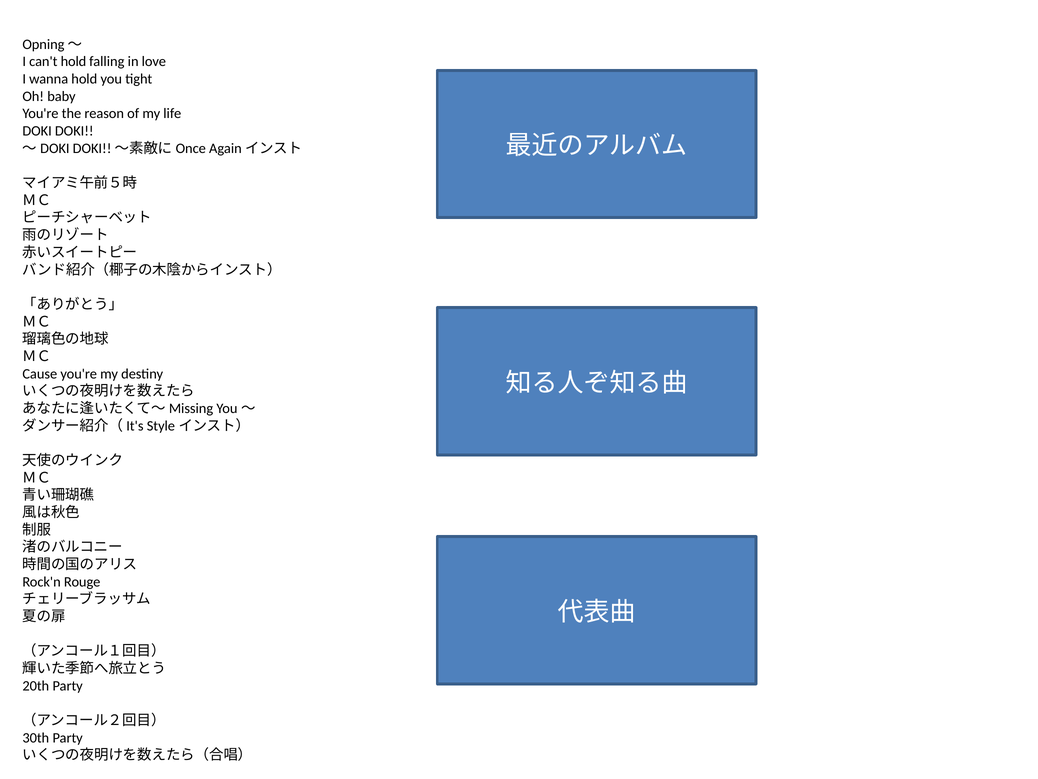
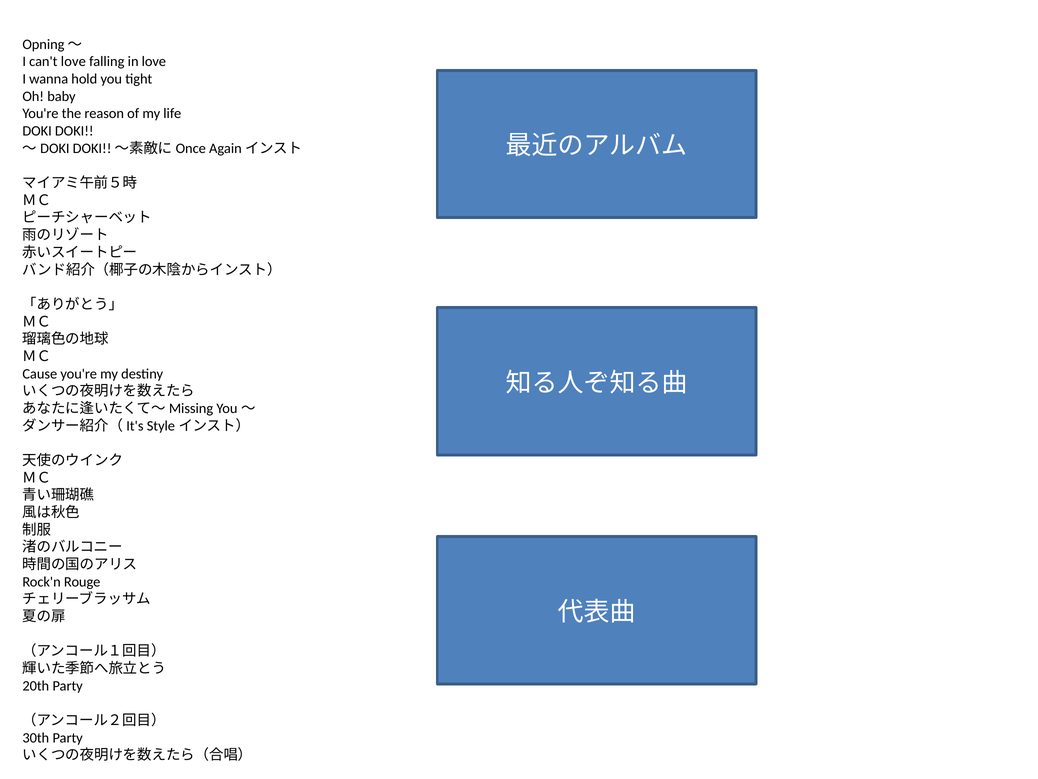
can't hold: hold -> love
